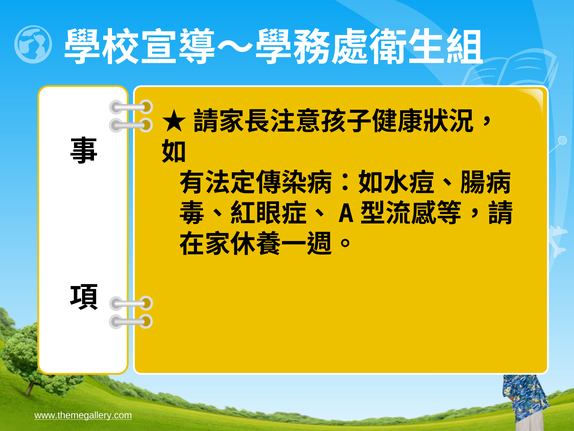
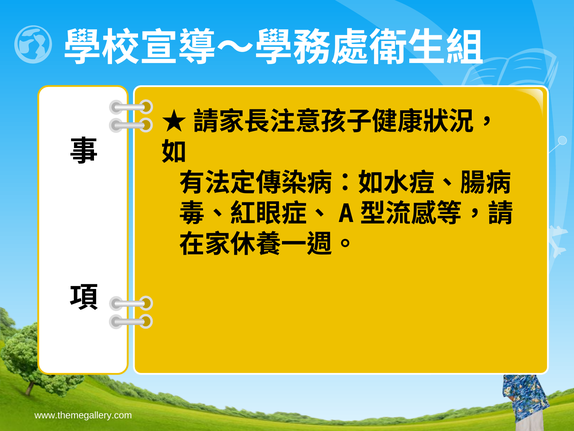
www.themegallery.com underline: present -> none
